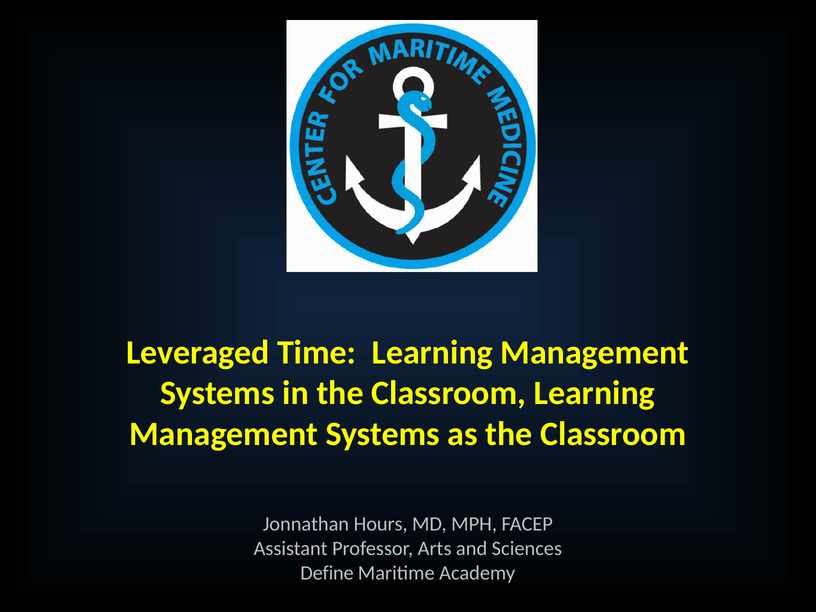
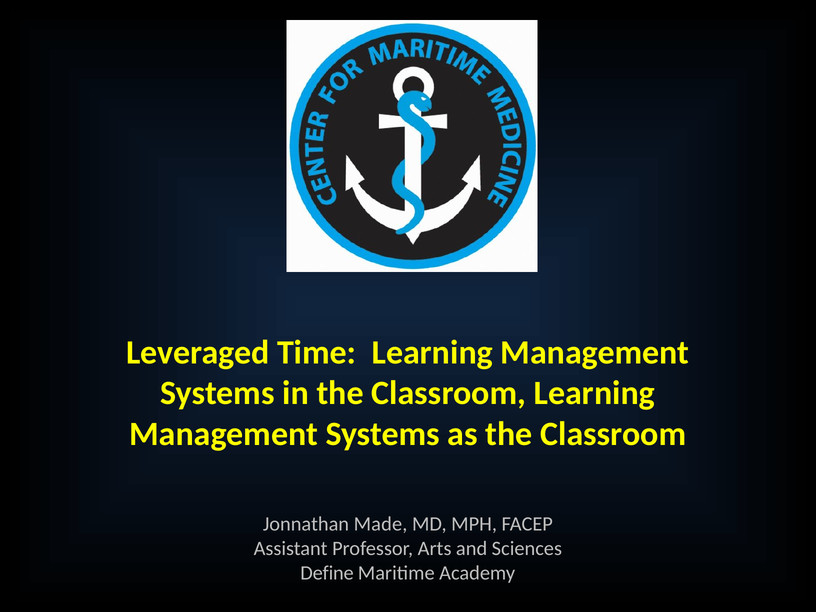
Hours: Hours -> Made
